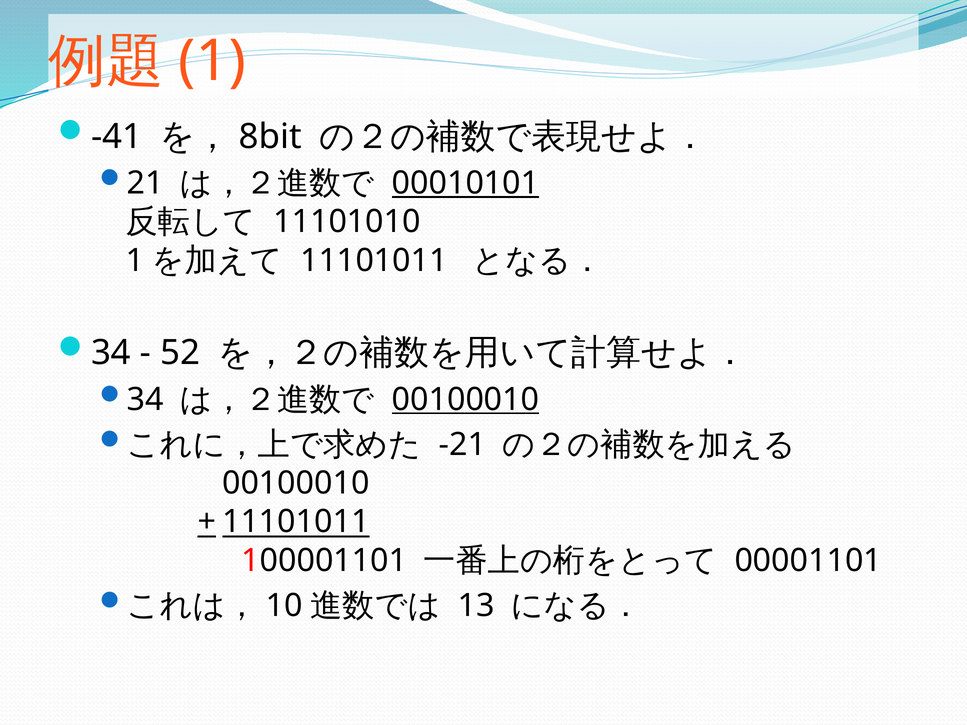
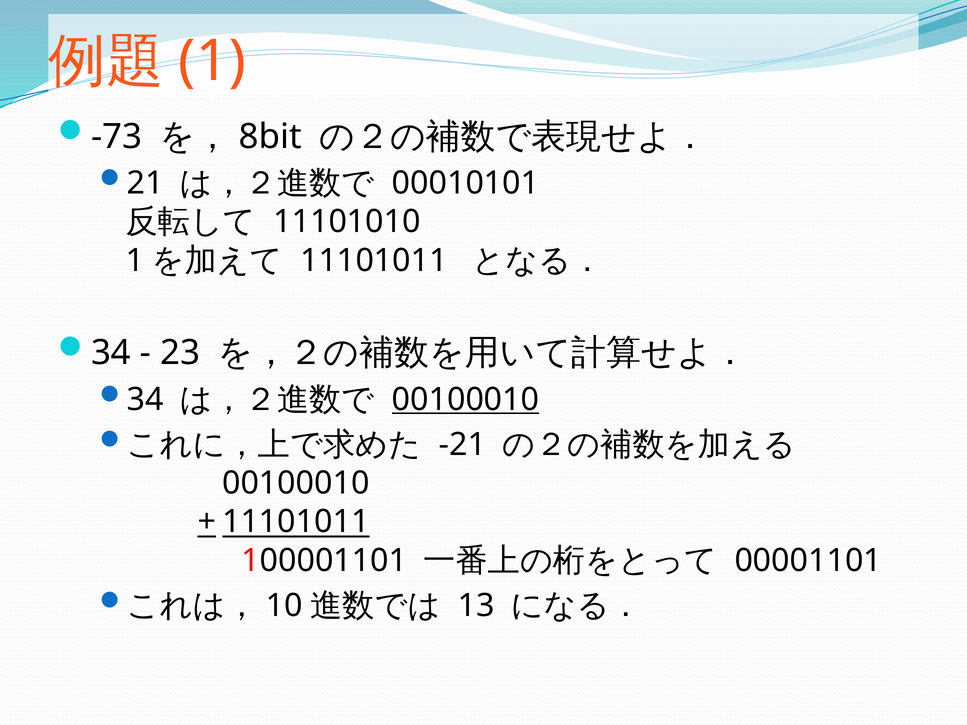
-41: -41 -> -73
00010101 underline: present -> none
52: 52 -> 23
